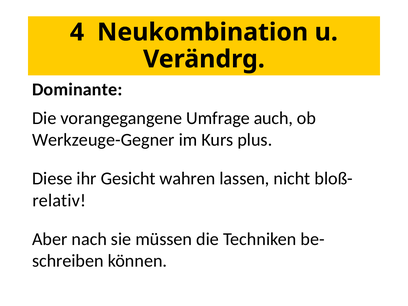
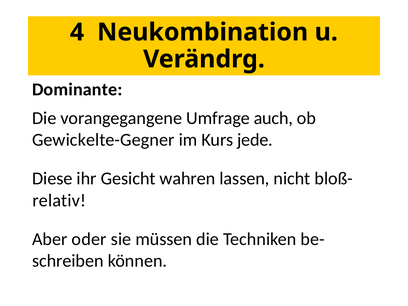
Werkzeuge-Gegner: Werkzeuge-Gegner -> Gewickelte-Gegner
plus: plus -> jede
nach: nach -> oder
